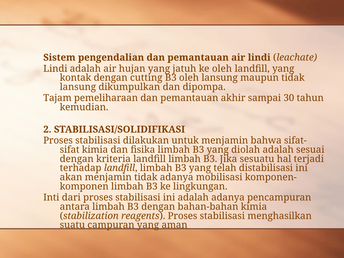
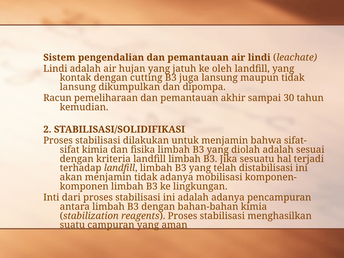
B3 oleh: oleh -> juga
Tajam: Tajam -> Racun
